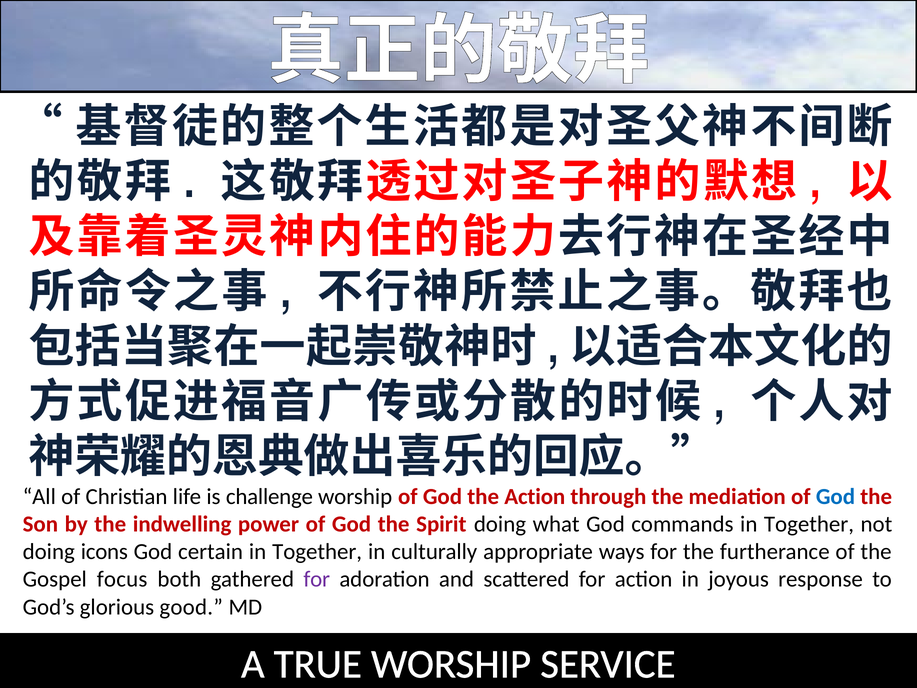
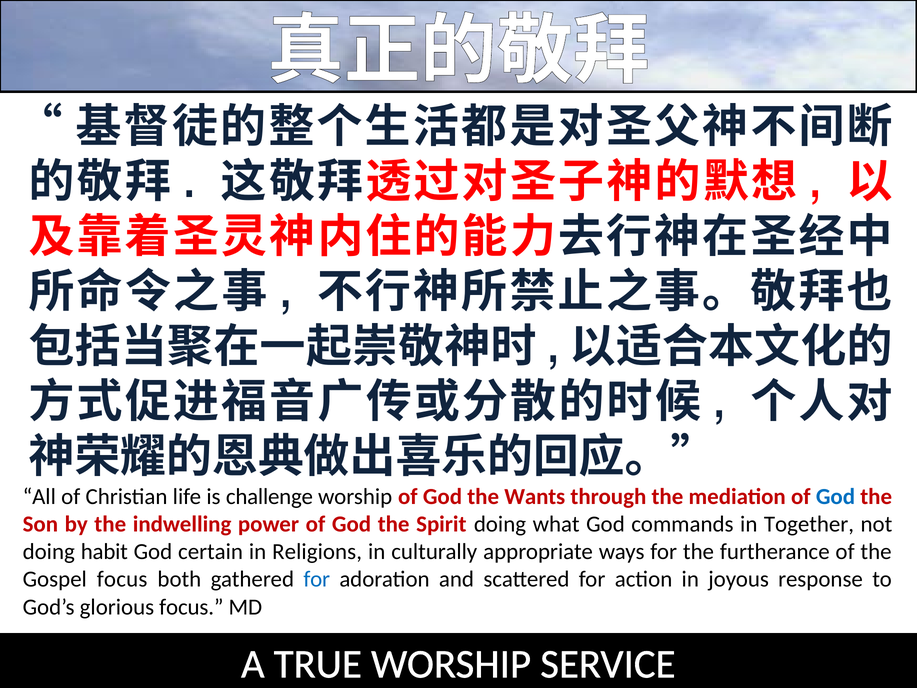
the Action: Action -> Wants
icons: icons -> habit
Together at (317, 552): Together -> Religions
for at (317, 579) colour: purple -> blue
glorious good: good -> focus
